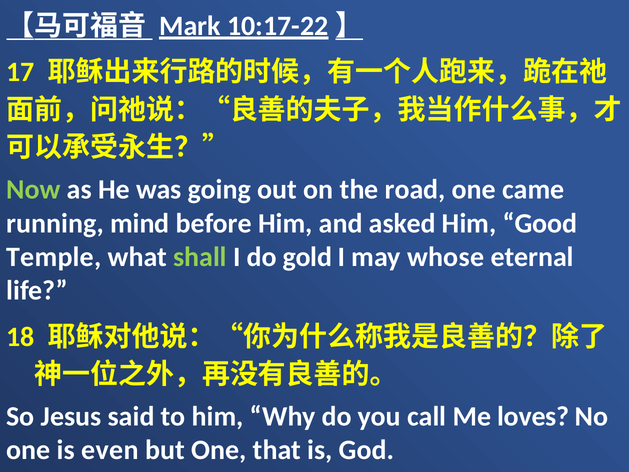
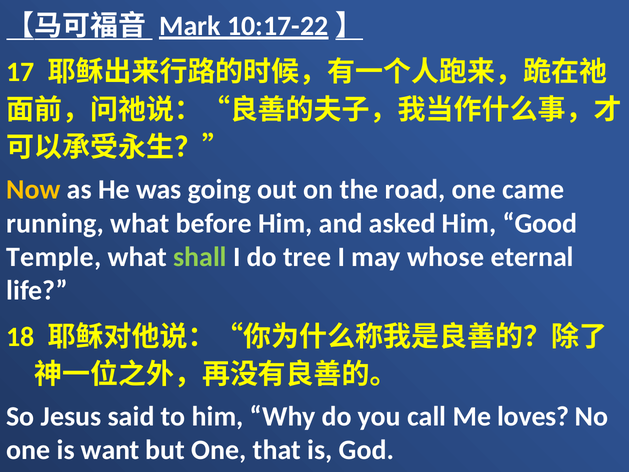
Now colour: light green -> yellow
running mind: mind -> what
gold: gold -> tree
even: even -> want
